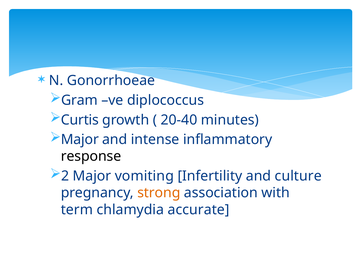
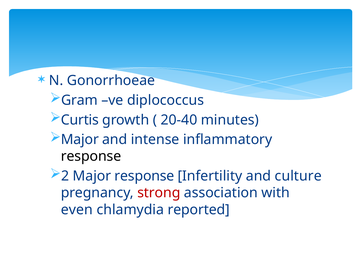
Major vomiting: vomiting -> response
strong colour: orange -> red
term: term -> even
accurate: accurate -> reported
